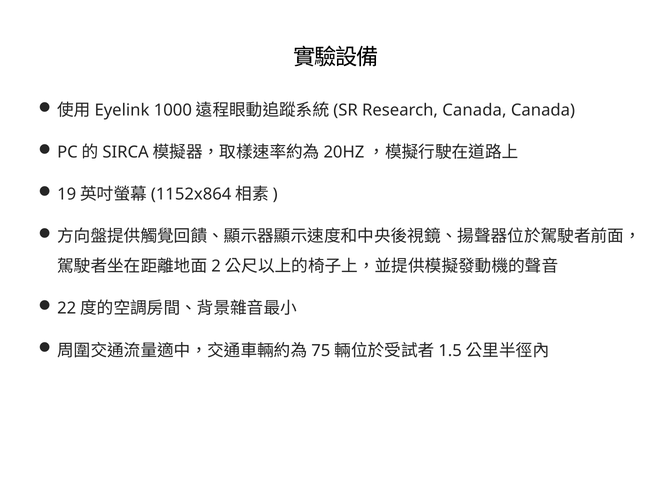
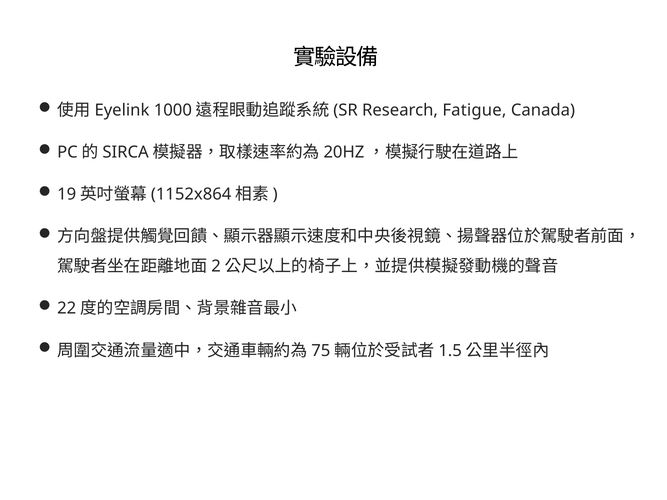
Research Canada: Canada -> Fatigue
